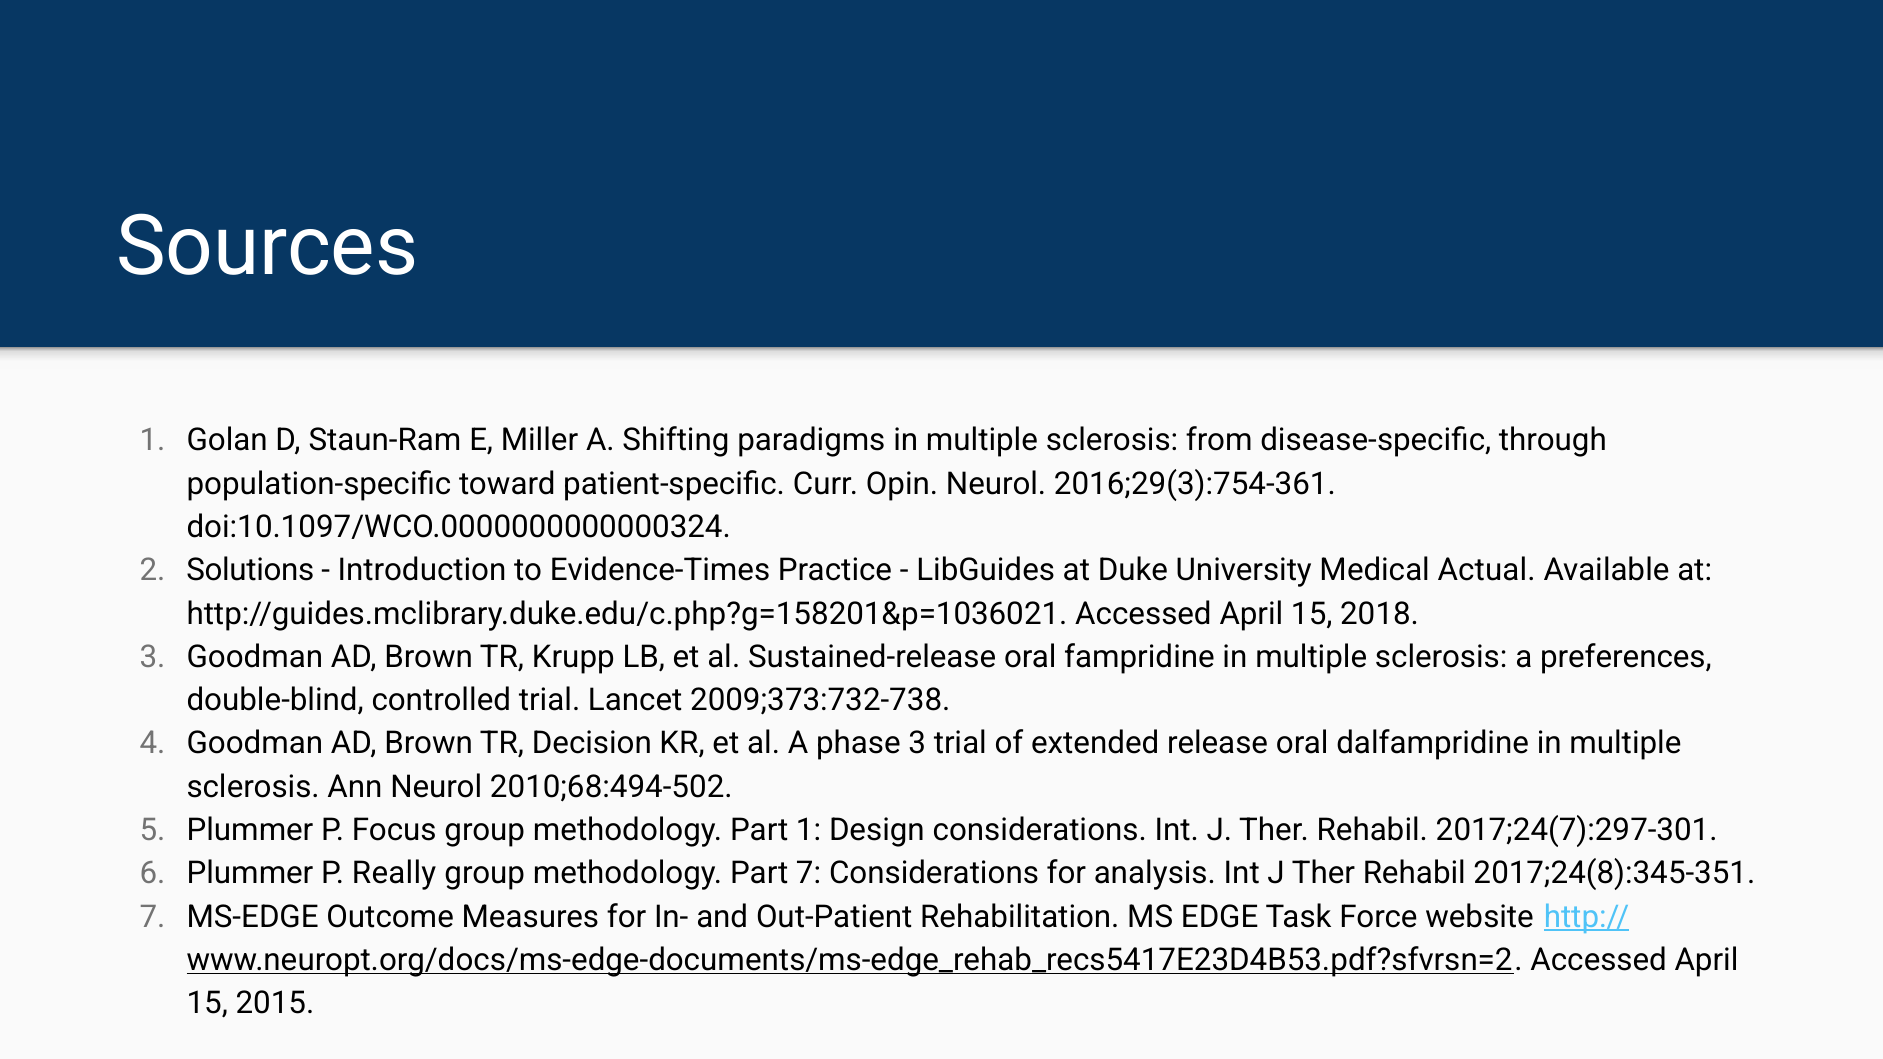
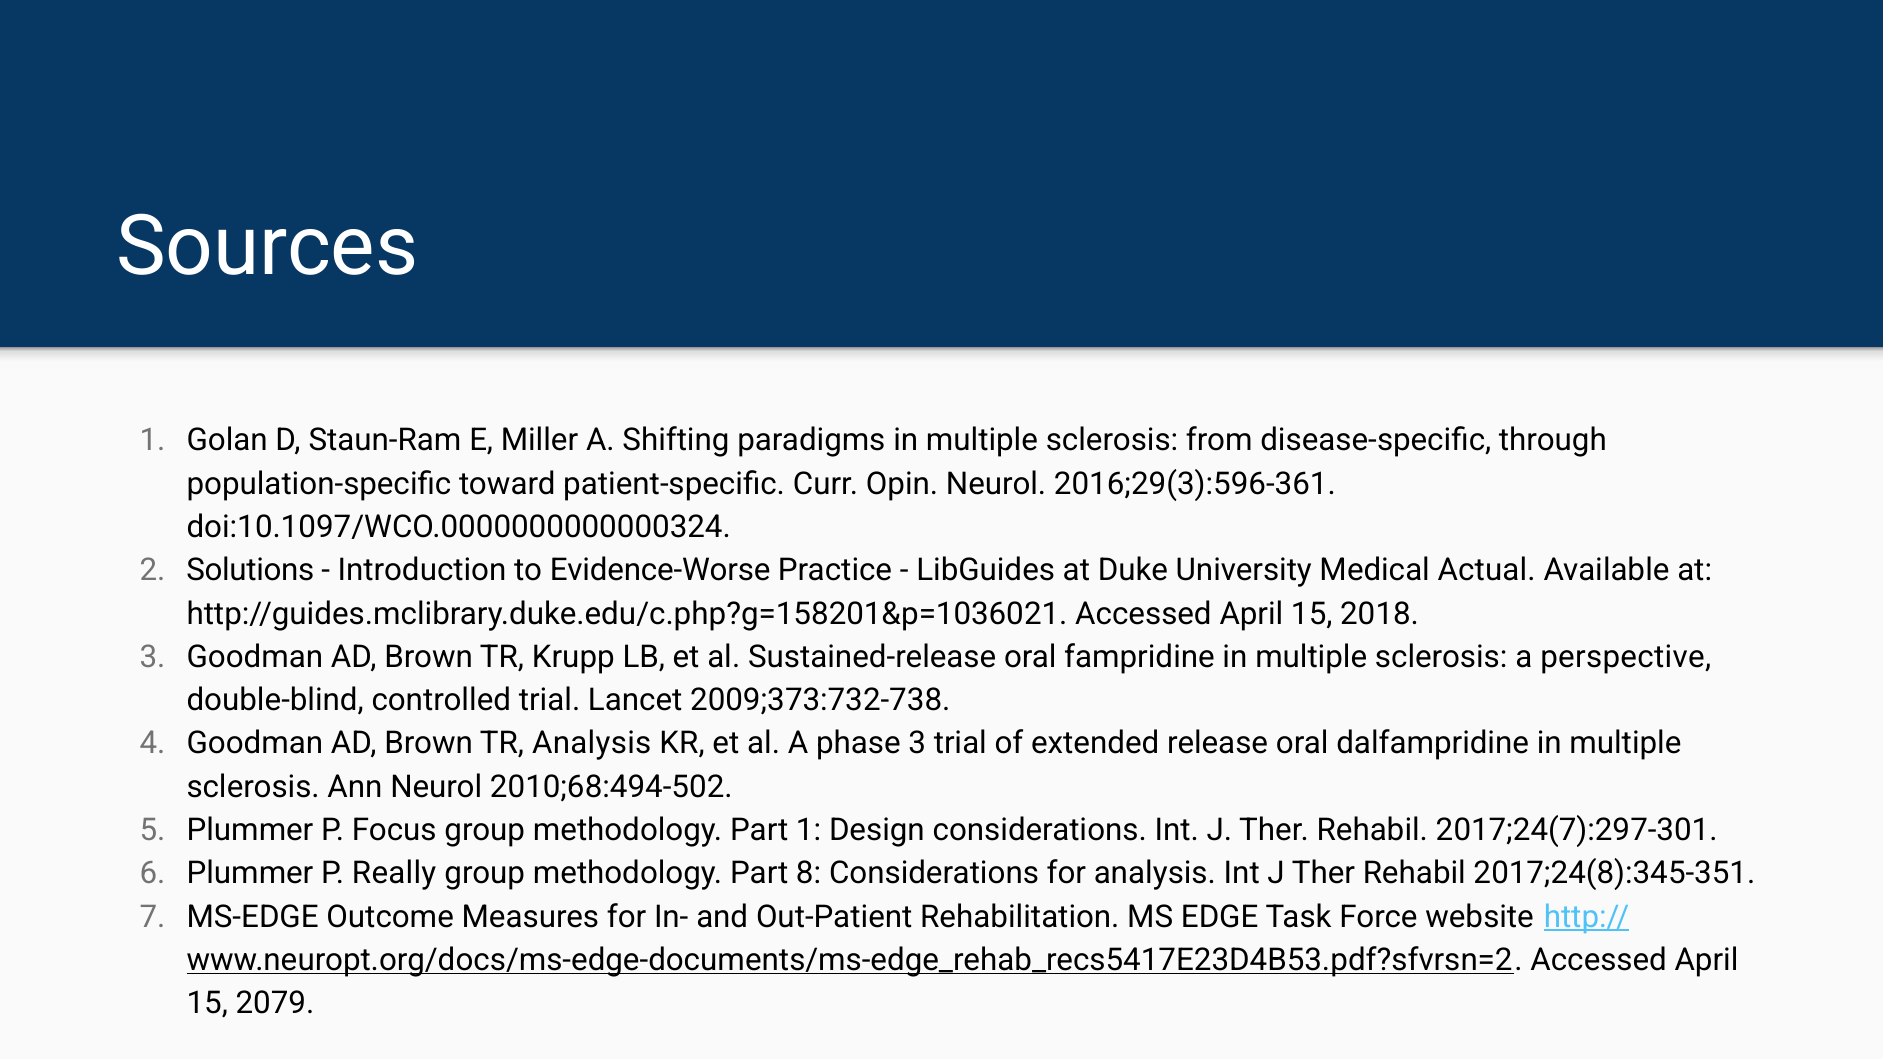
2016;29(3):754-361: 2016;29(3):754-361 -> 2016;29(3):596-361
Evidence-Times: Evidence-Times -> Evidence-Worse
preferences: preferences -> perspective
TR Decision: Decision -> Analysis
Part 7: 7 -> 8
2015: 2015 -> 2079
